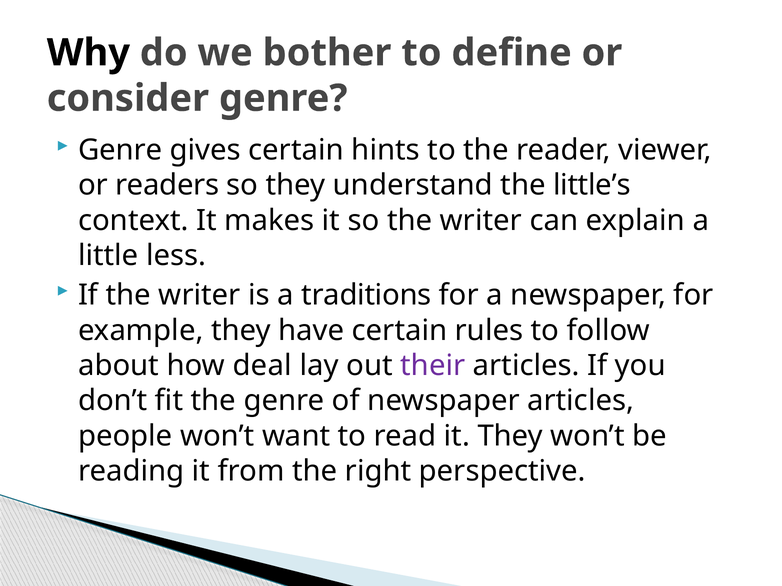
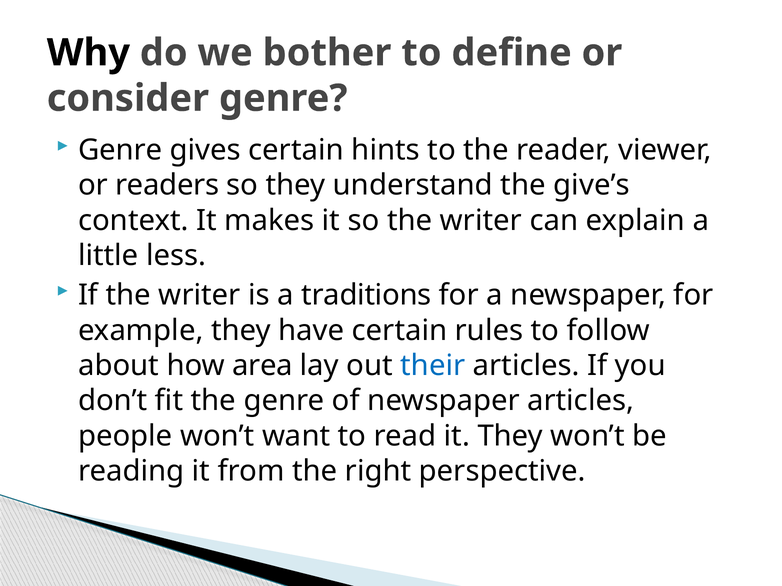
little’s: little’s -> give’s
deal: deal -> area
their colour: purple -> blue
